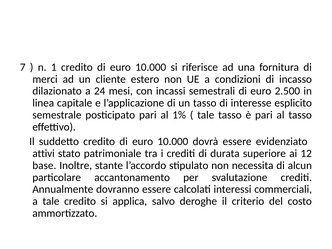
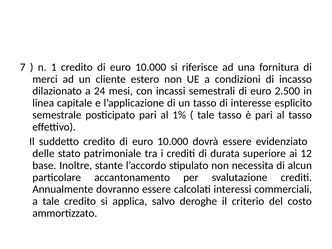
attivi: attivi -> delle
